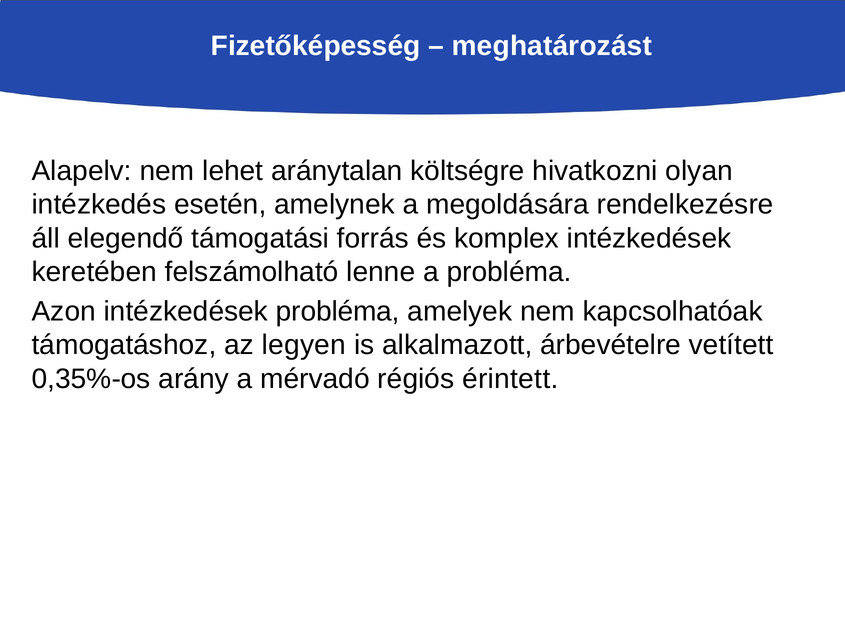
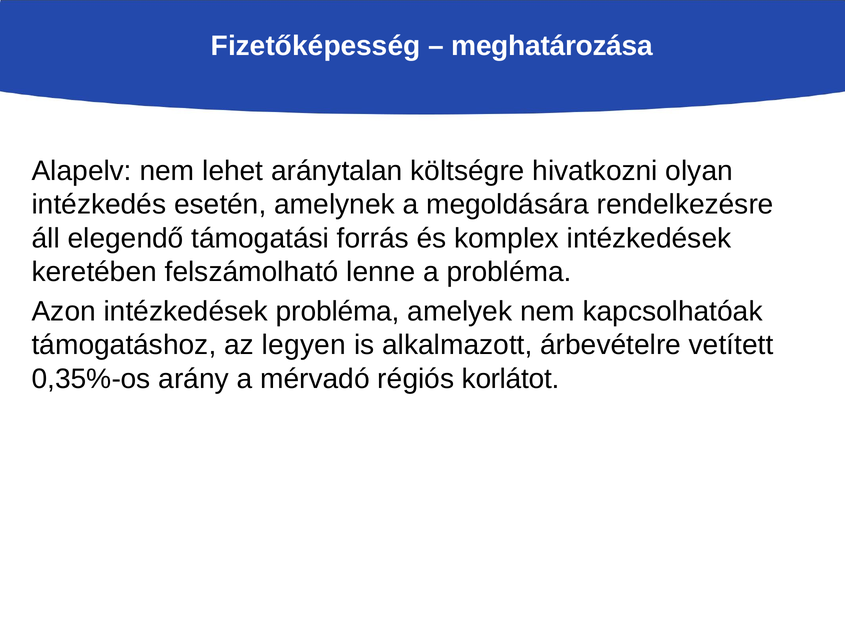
meghatározást: meghatározást -> meghatározása
érintett: érintett -> korlátot
